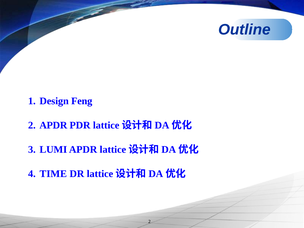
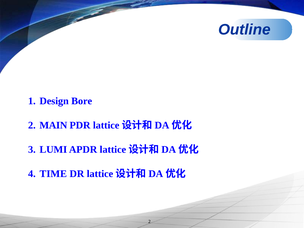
Feng: Feng -> Bore
2 APDR: APDR -> MAIN
